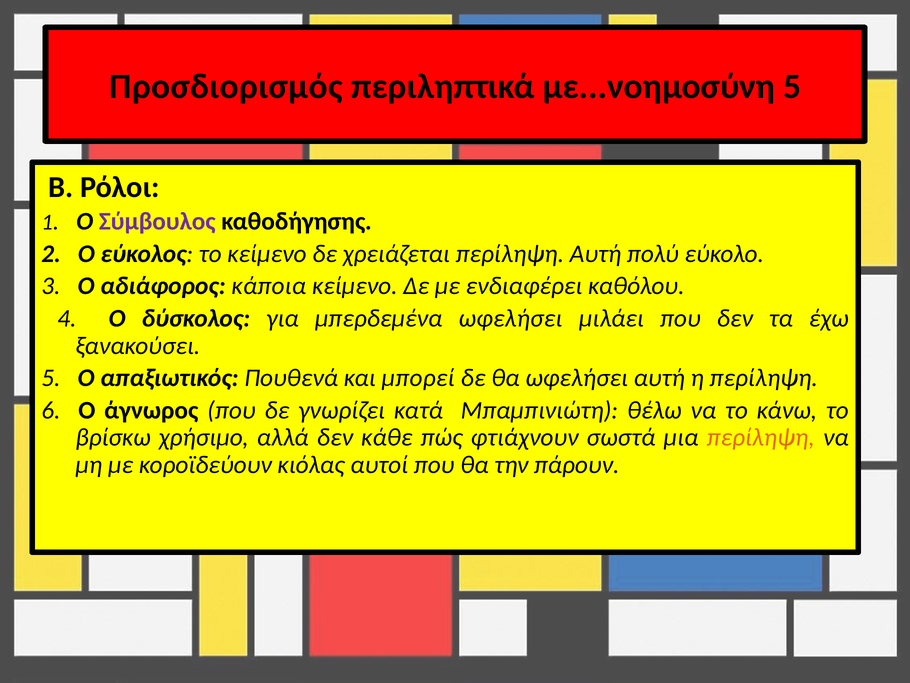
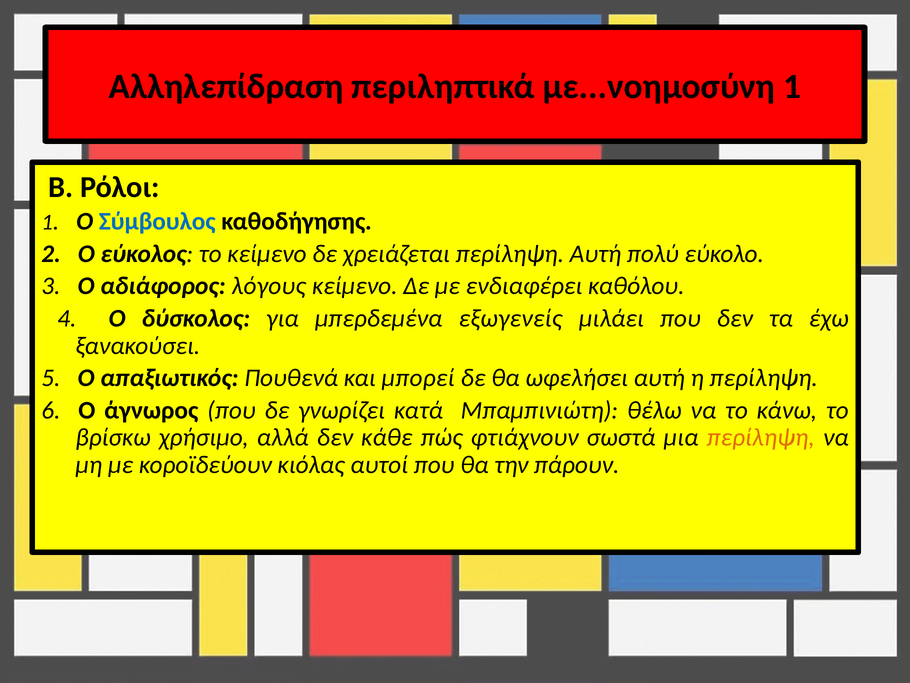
Προσδιορισμός: Προσδιορισμός -> Αλληλεπίδραση
με...νοημοσύνη 5: 5 -> 1
Σύμβουλος colour: purple -> blue
κάποια: κάποια -> λόγους
μπερδεμένα ωφελήσει: ωφελήσει -> εξωγενείς
